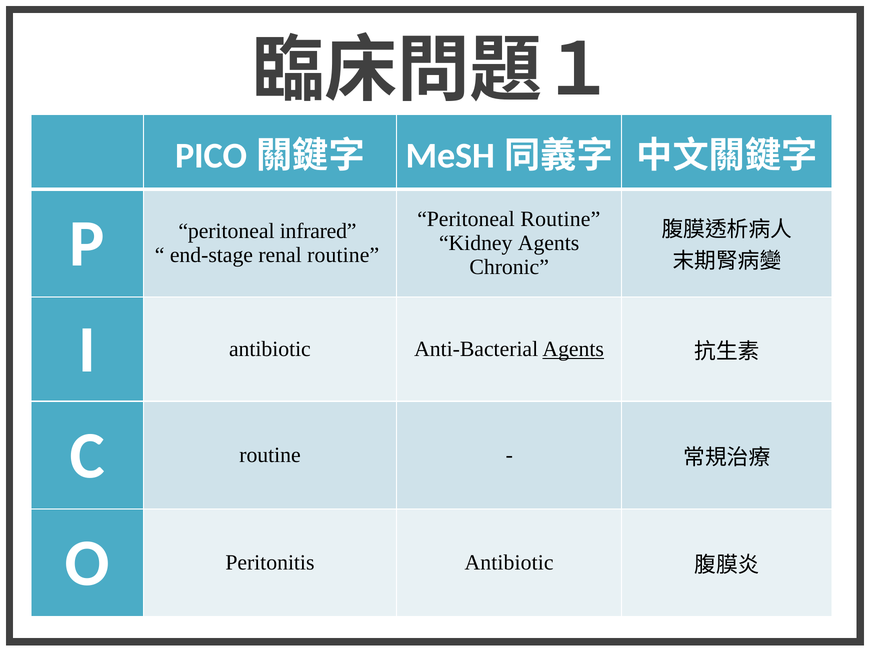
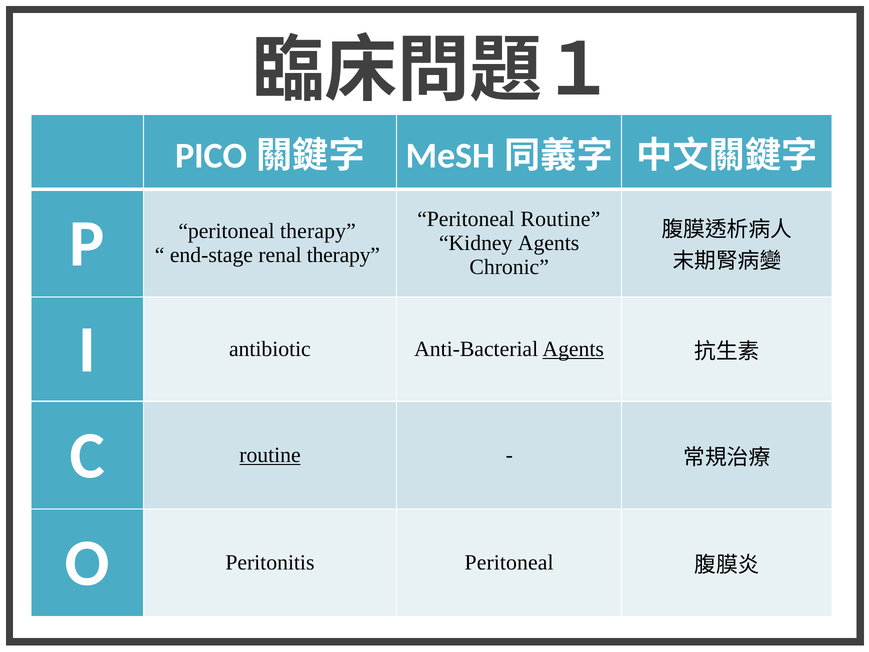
peritoneal infrared: infrared -> therapy
renal routine: routine -> therapy
routine at (270, 455) underline: none -> present
Peritonitis Antibiotic: Antibiotic -> Peritoneal
